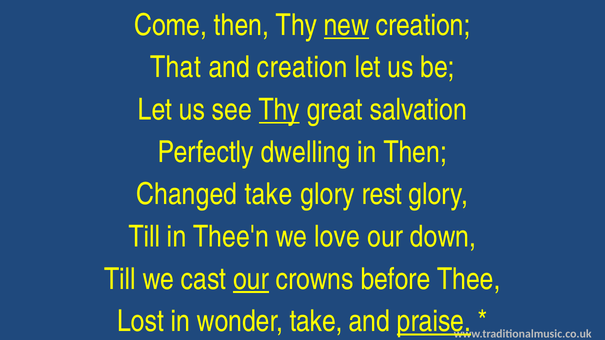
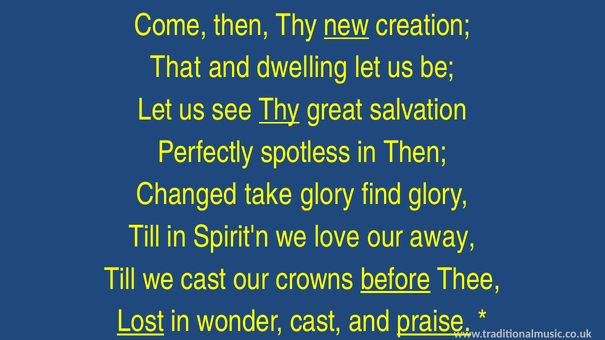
and creation: creation -> dwelling
dwelling: dwelling -> spotless
rest: rest -> find
Thee'n: Thee'n -> Spirit'n
down: down -> away
our at (251, 279) underline: present -> none
before underline: none -> present
Lost underline: none -> present
wonder take: take -> cast
